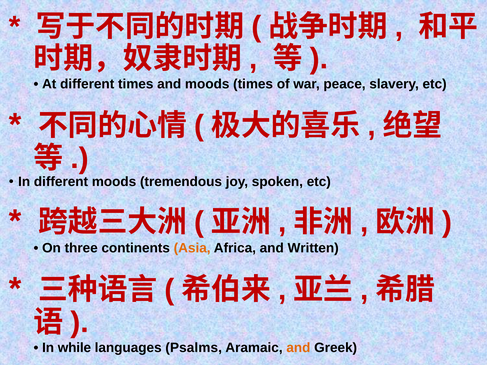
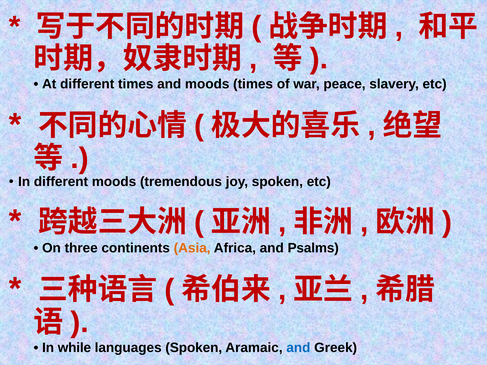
Written: Written -> Psalms
languages Psalms: Psalms -> Spoken
and at (298, 348) colour: orange -> blue
